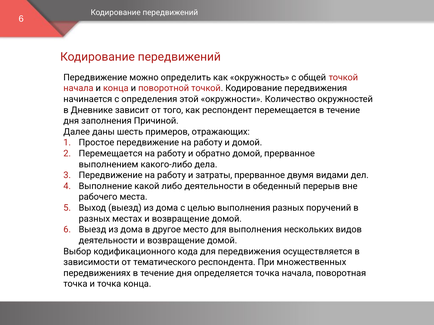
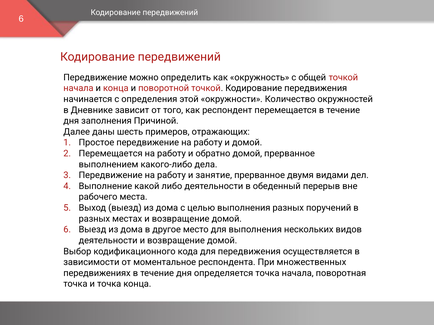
затраты: затраты -> занятие
тематического: тематического -> моментальное
